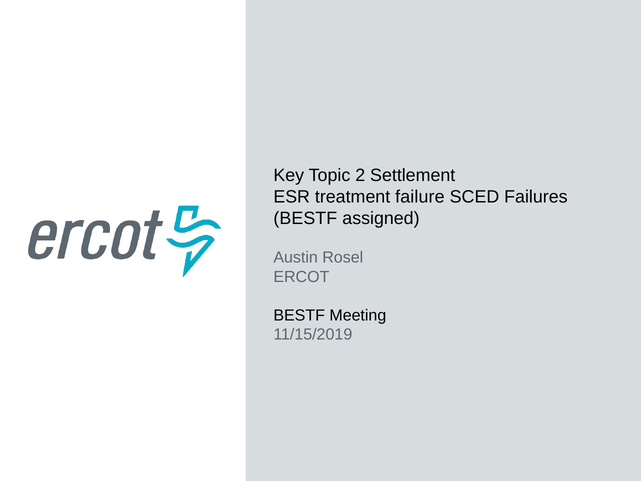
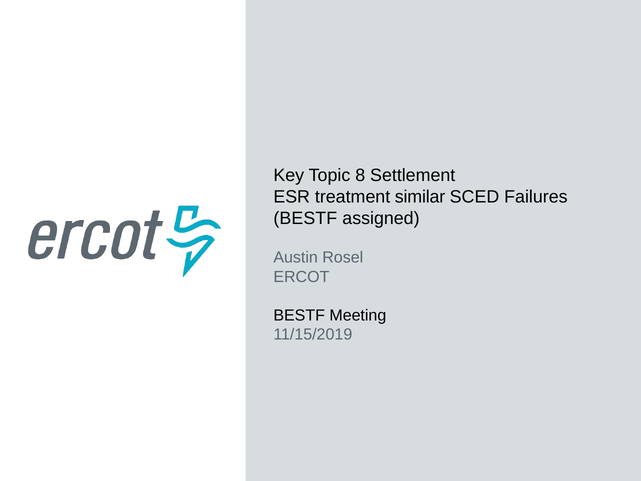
2: 2 -> 8
failure: failure -> similar
